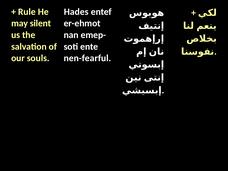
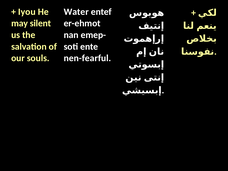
Rule: Rule -> Iyou
Hades: Hades -> Water
